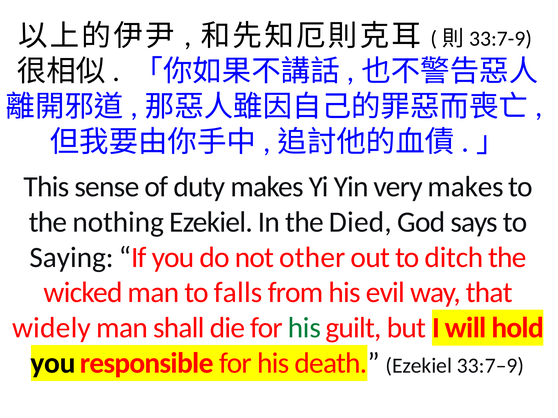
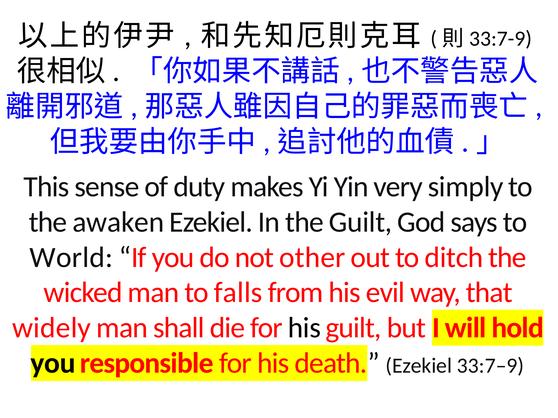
very makes: makes -> simply
nothing: nothing -> awaken
the Died: Died -> Guilt
Saying: Saying -> World
his at (304, 328) colour: green -> black
